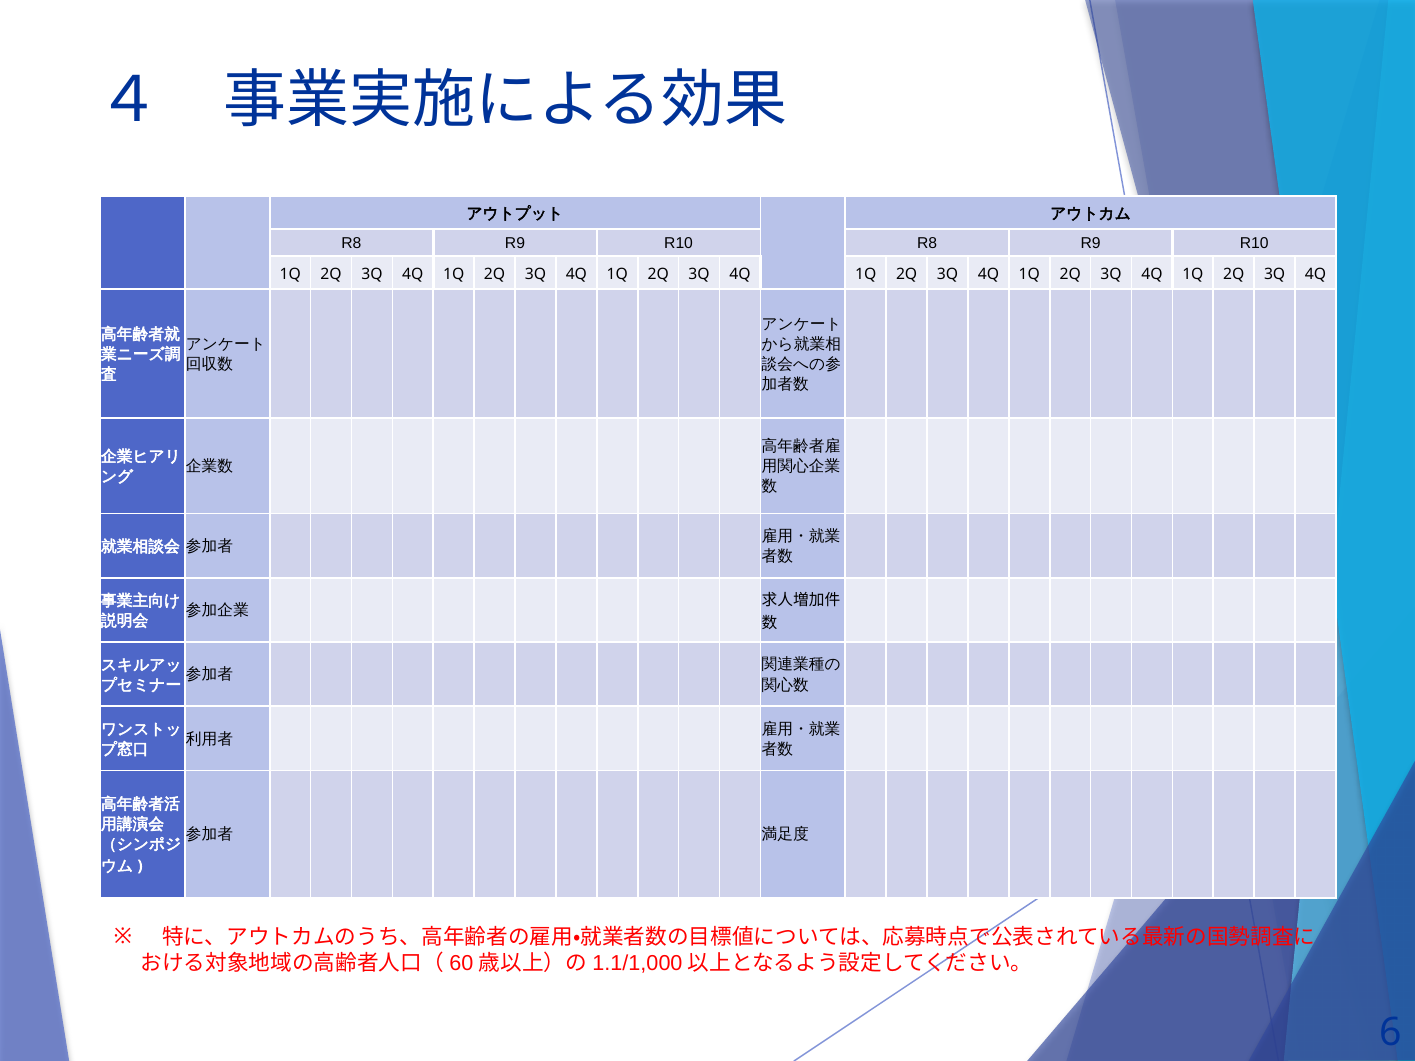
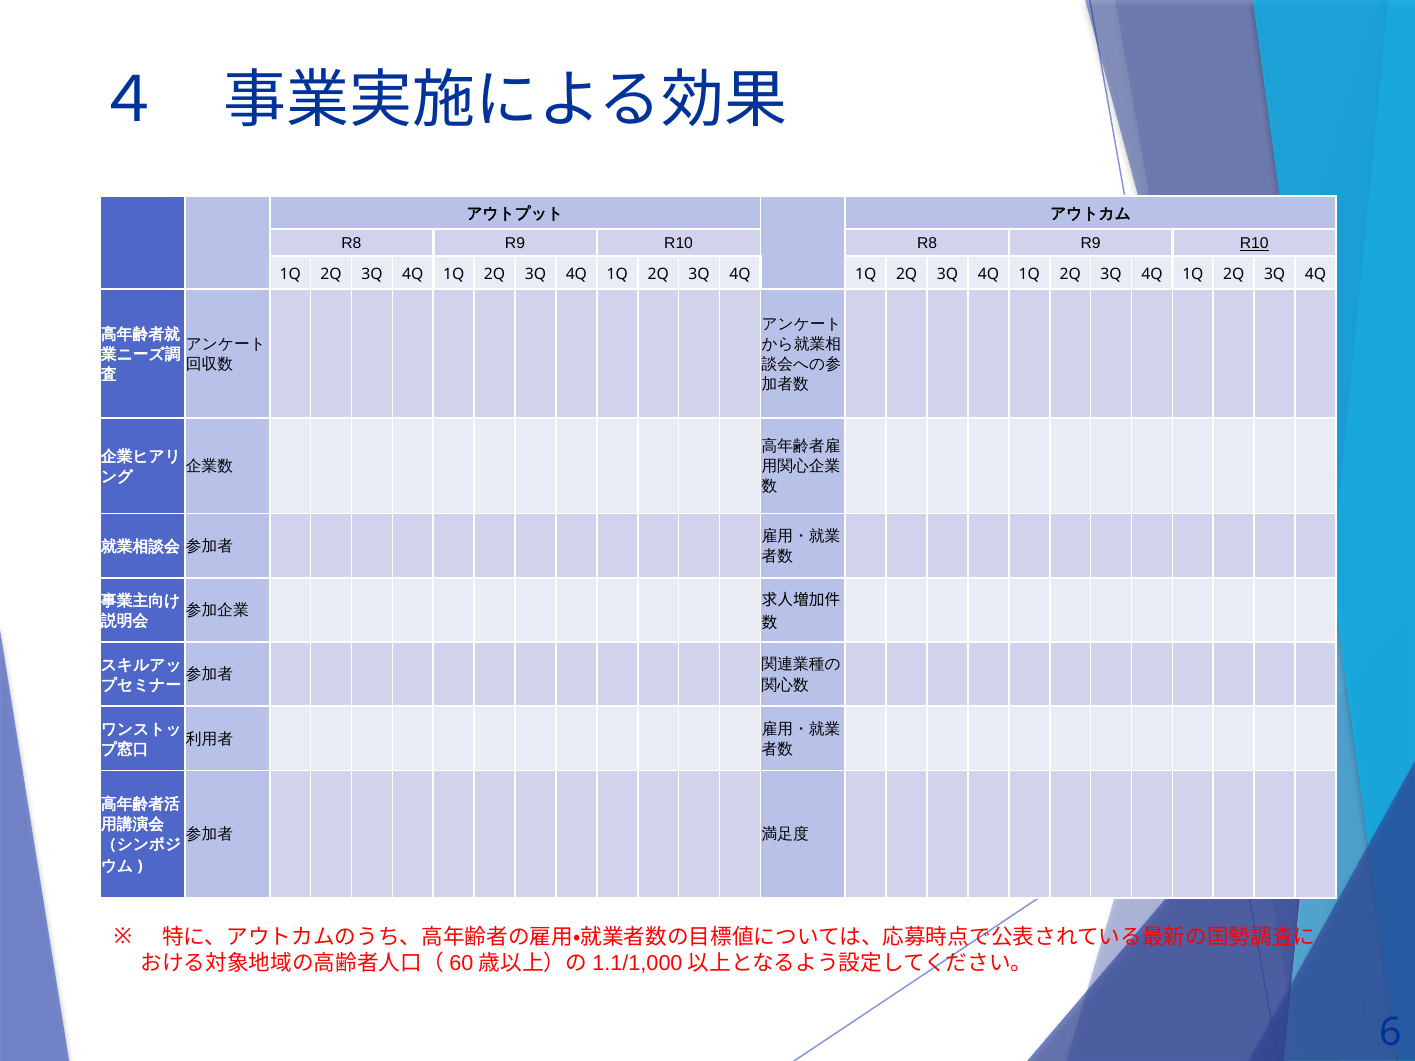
R10 at (1254, 244) underline: none -> present
